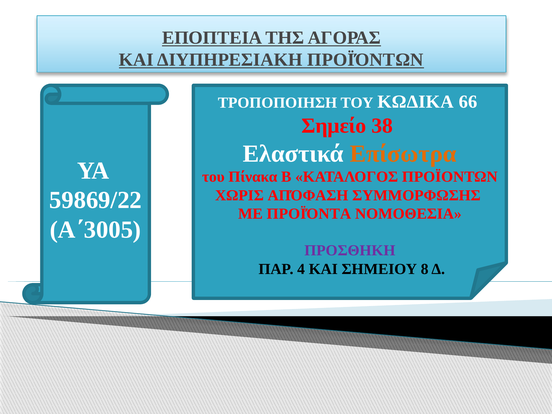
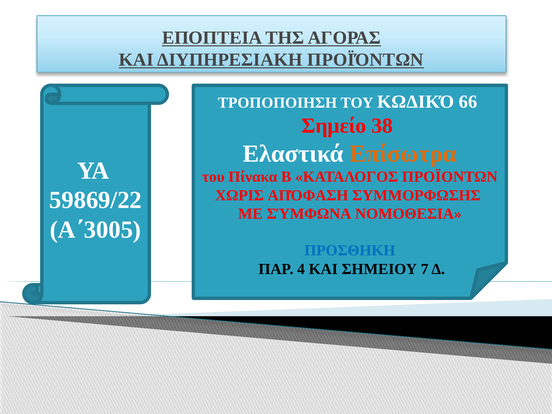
ΚΩΔΙΚΑ: ΚΩΔΙΚΑ -> ΚΩΔΙΚΌ
ΠΡΟΪΌΝΤΑ: ΠΡΟΪΌΝΤΑ -> ΣΎΜΦΩΝΑ
ΠΡΟΣΘΗΚΗ colour: purple -> blue
8: 8 -> 7
